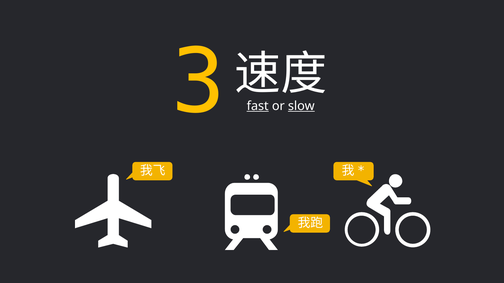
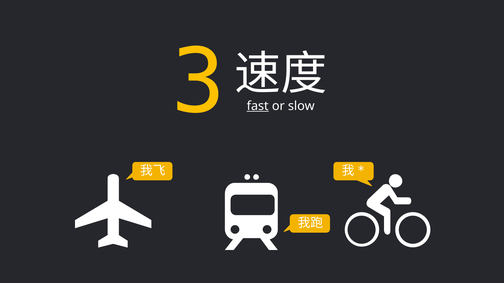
slow underline: present -> none
